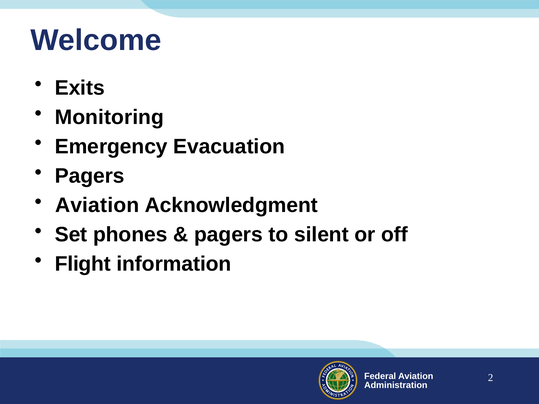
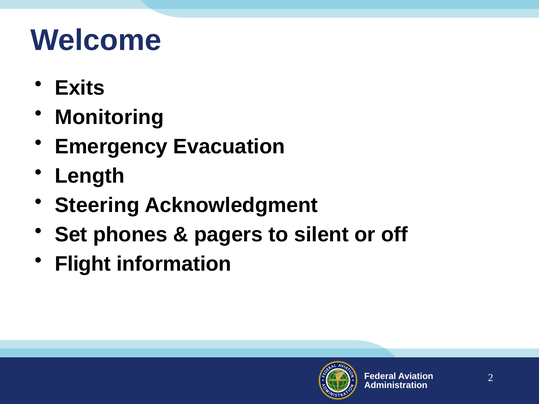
Pagers at (90, 176): Pagers -> Length
Aviation at (97, 205): Aviation -> Steering
